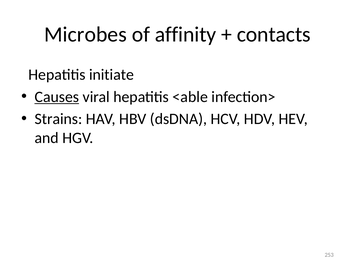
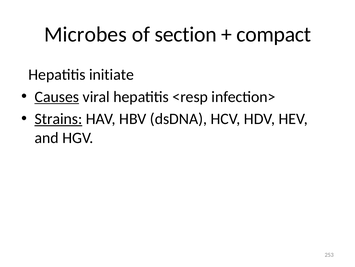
affinity: affinity -> section
contacts: contacts -> compact
<able: <able -> <resp
Strains underline: none -> present
